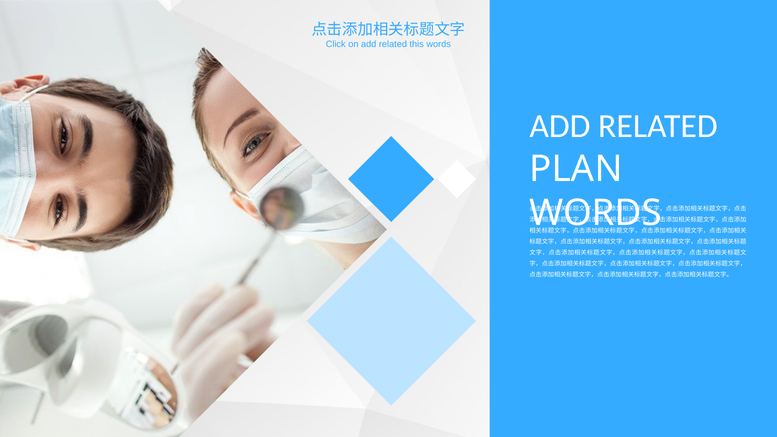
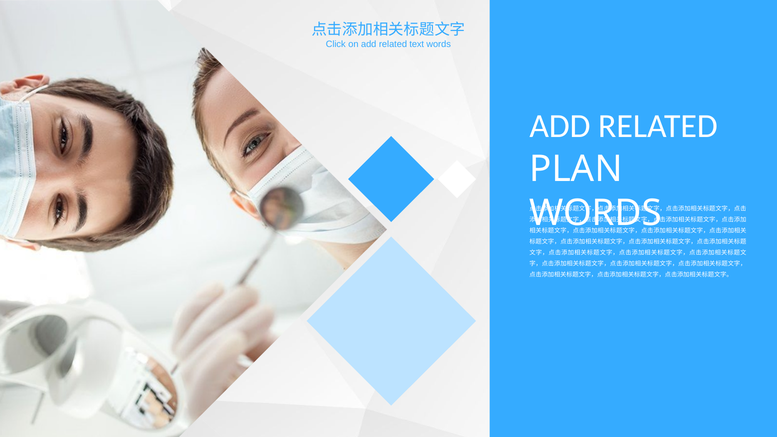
this: this -> text
